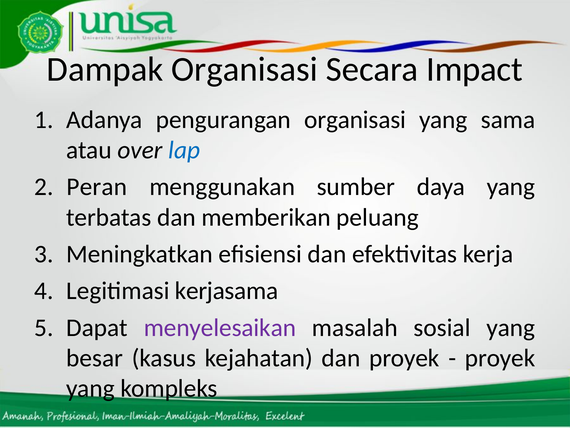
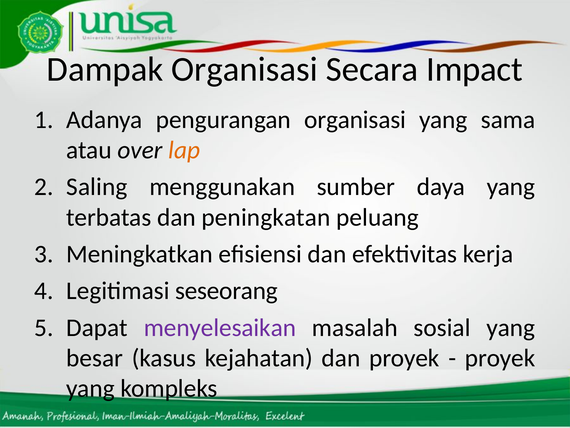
lap colour: blue -> orange
Peran: Peran -> Saling
memberikan: memberikan -> peningkatan
kerjasama: kerjasama -> seseorang
